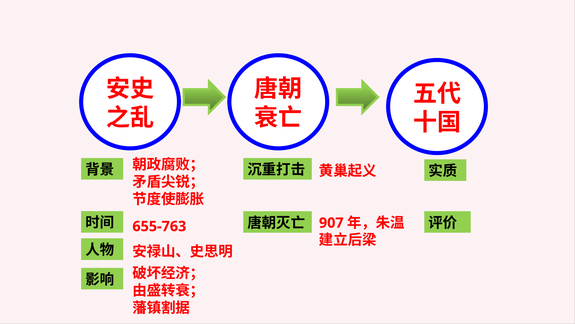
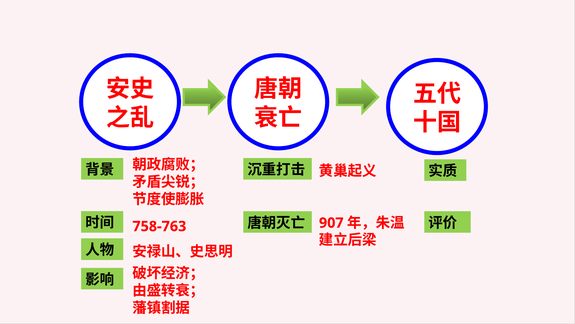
655-763: 655-763 -> 758-763
